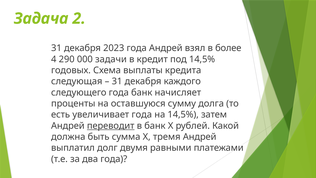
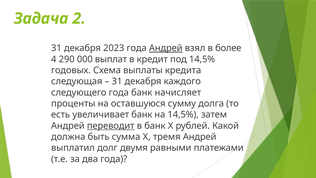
Андрей at (166, 48) underline: none -> present
задачи: задачи -> выплат
увеличивает года: года -> банк
